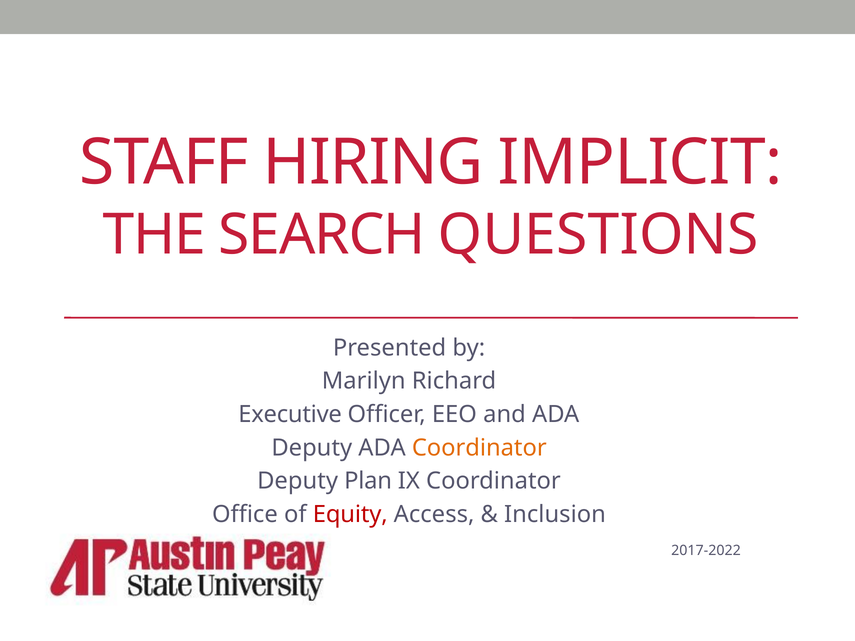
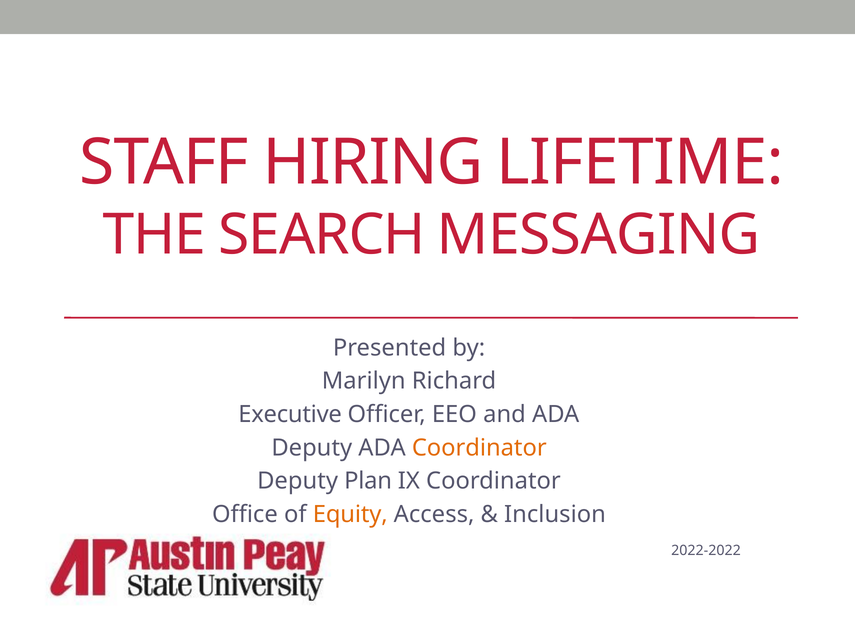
IMPLICIT: IMPLICIT -> LIFETIME
QUESTIONS: QUESTIONS -> MESSAGING
Equity colour: red -> orange
2017-2022: 2017-2022 -> 2022-2022
